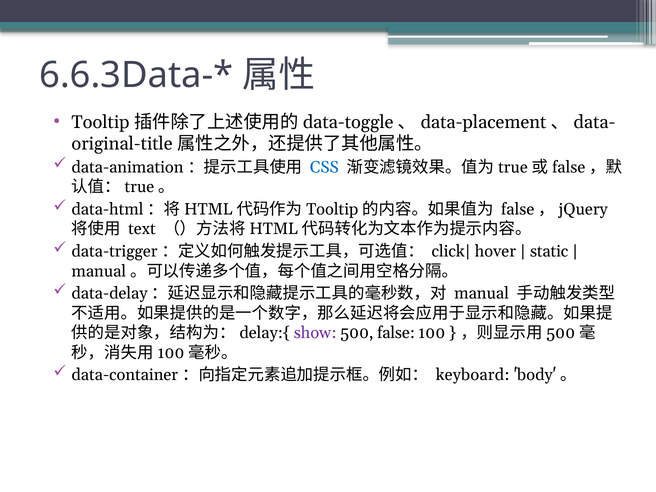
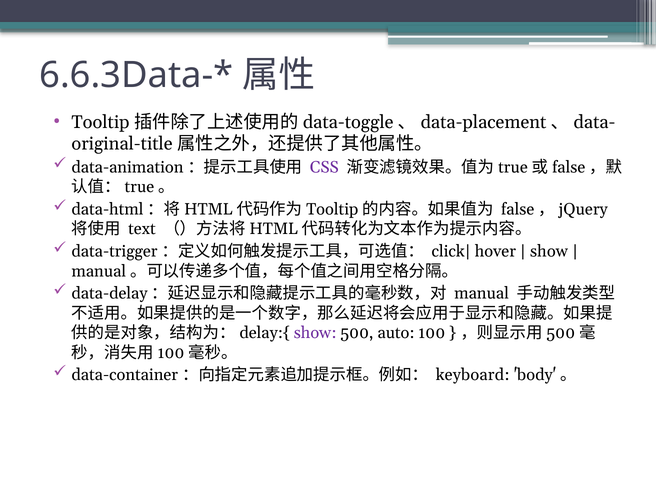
CSS colour: blue -> purple
static at (549, 251): static -> show
false: false -> auto
